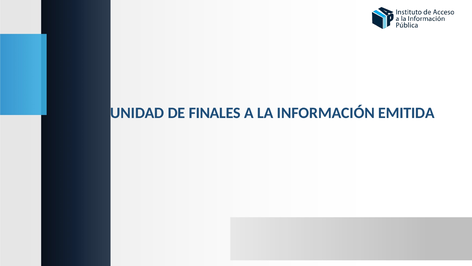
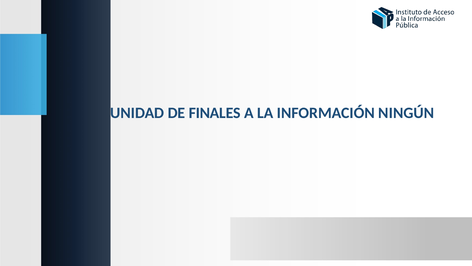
EMITIDA: EMITIDA -> NINGÚN
